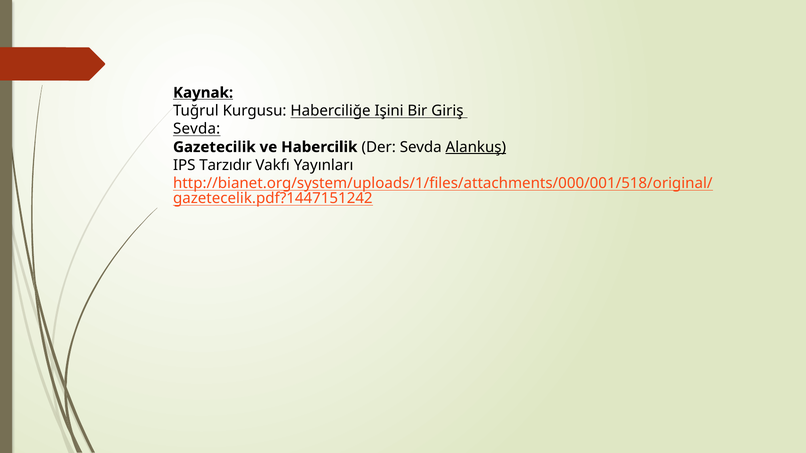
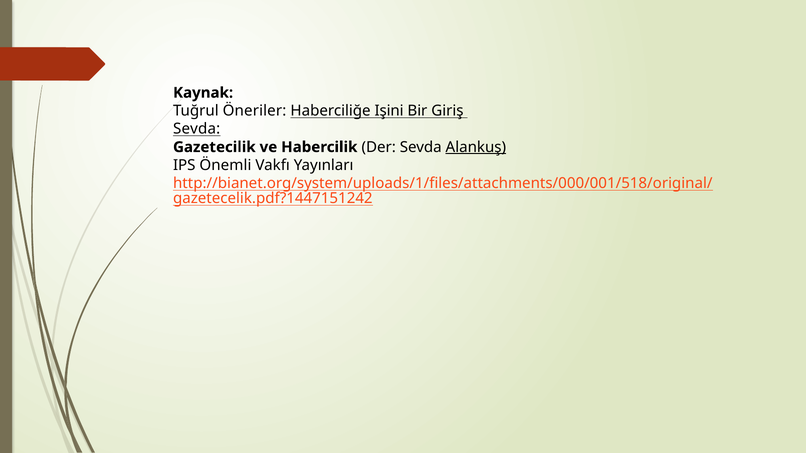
Kaynak underline: present -> none
Kurgusu: Kurgusu -> Öneriler
Tarzıdır: Tarzıdır -> Önemli
